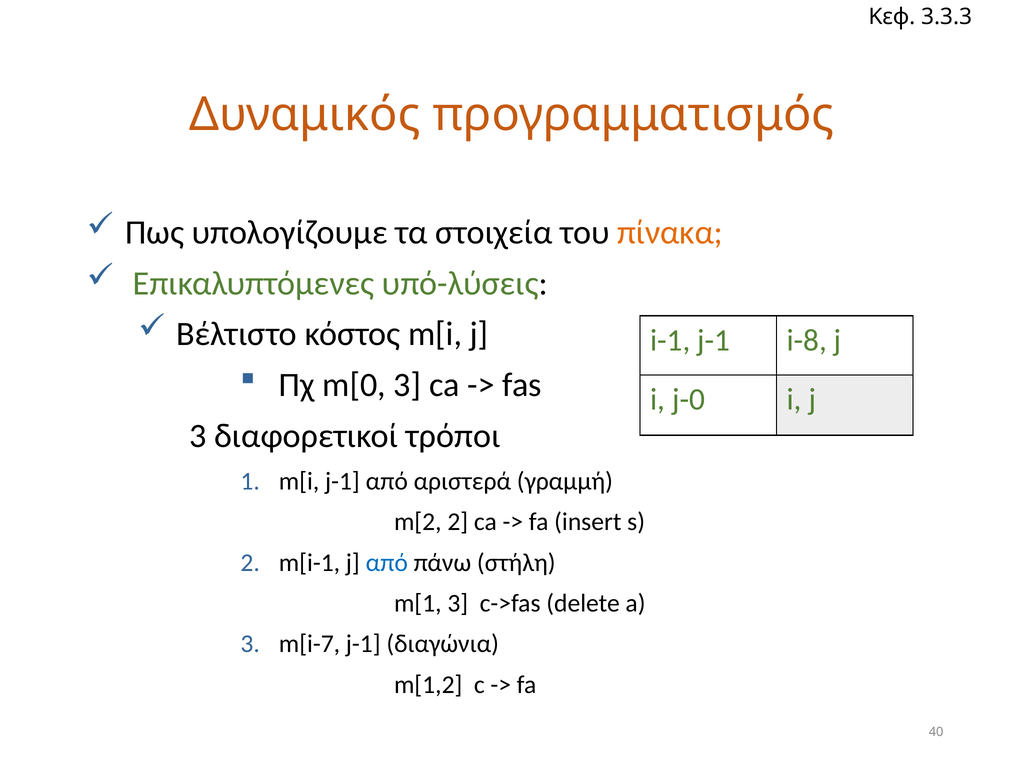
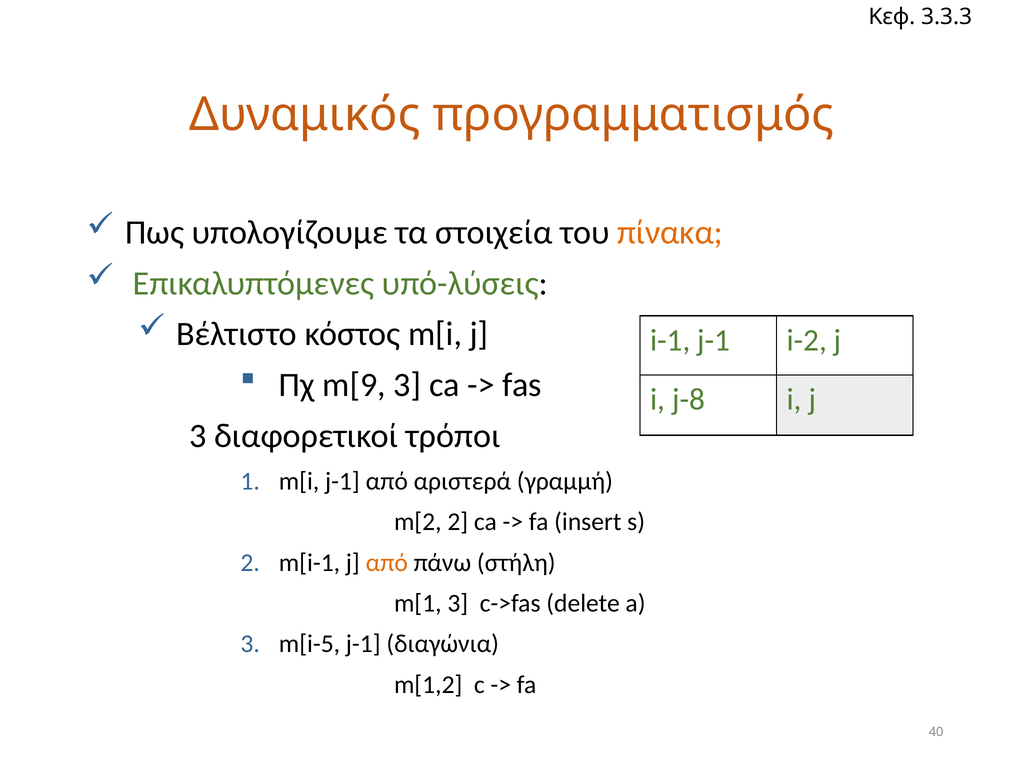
i-8: i-8 -> i-2
m[0: m[0 -> m[9
j-0: j-0 -> j-8
από at (387, 563) colour: blue -> orange
m[i-7: m[i-7 -> m[i-5
